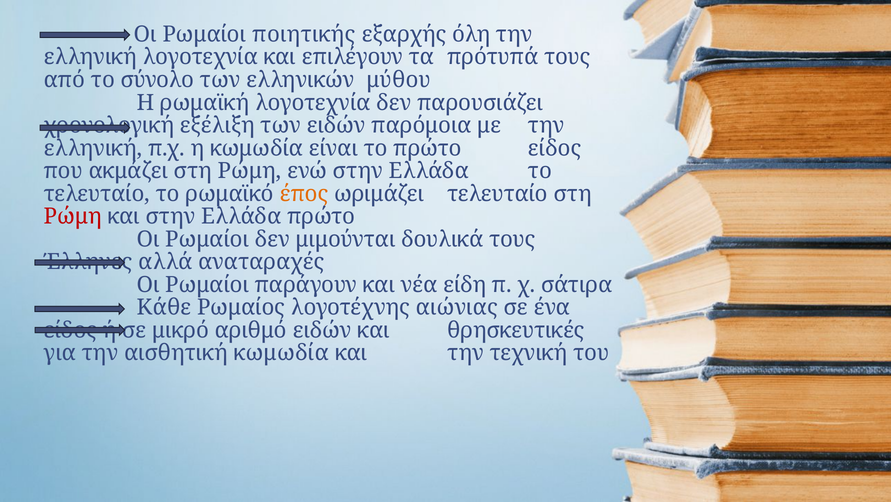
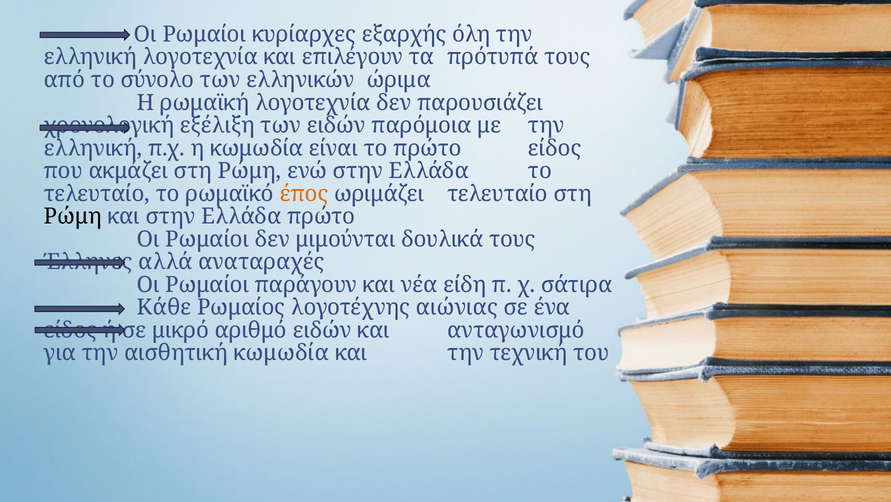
ποιητικής: ποιητικής -> κυρίαρχες
μύθου: μύθου -> ώριμα
Ρώμη at (73, 216) colour: red -> black
θρησκευτικές: θρησκευτικές -> ανταγωνισμό
